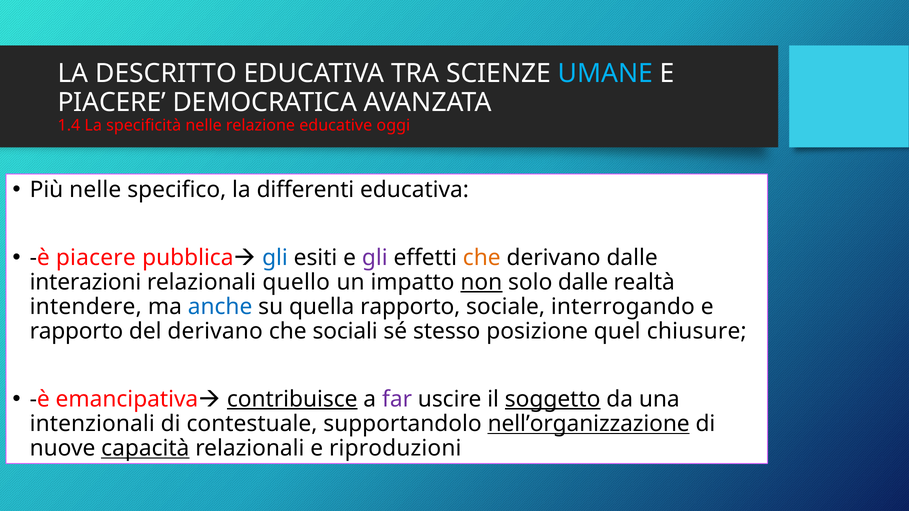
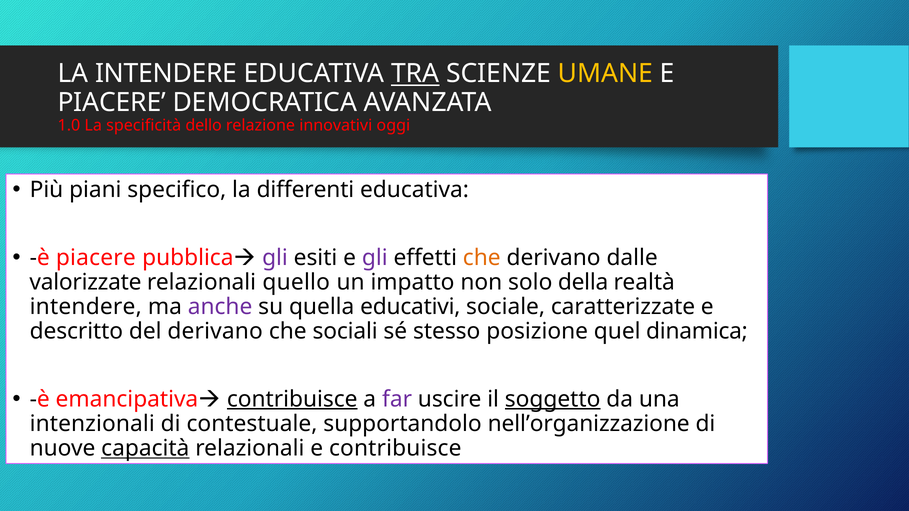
LA DESCRITTO: DESCRITTO -> INTENDERE
TRA underline: none -> present
UMANE colour: light blue -> yellow
1.4: 1.4 -> 1.0
specificità nelle: nelle -> dello
educative: educative -> innovativi
Più nelle: nelle -> piani
gli at (275, 258) colour: blue -> purple
interazioni: interazioni -> valorizzate
non underline: present -> none
solo dalle: dalle -> della
anche colour: blue -> purple
quella rapporto: rapporto -> educativi
interrogando: interrogando -> caratterizzate
rapporto at (76, 331): rapporto -> descritto
chiusure: chiusure -> dinamica
nell’organizzazione underline: present -> none
e riproduzioni: riproduzioni -> contribuisce
